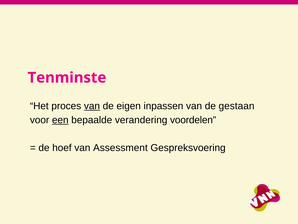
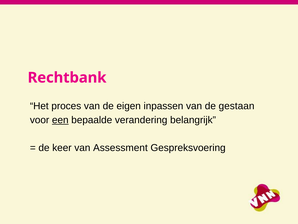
Tenminste: Tenminste -> Rechtbank
van at (92, 106) underline: present -> none
voordelen: voordelen -> belangrijk
hoef: hoef -> keer
